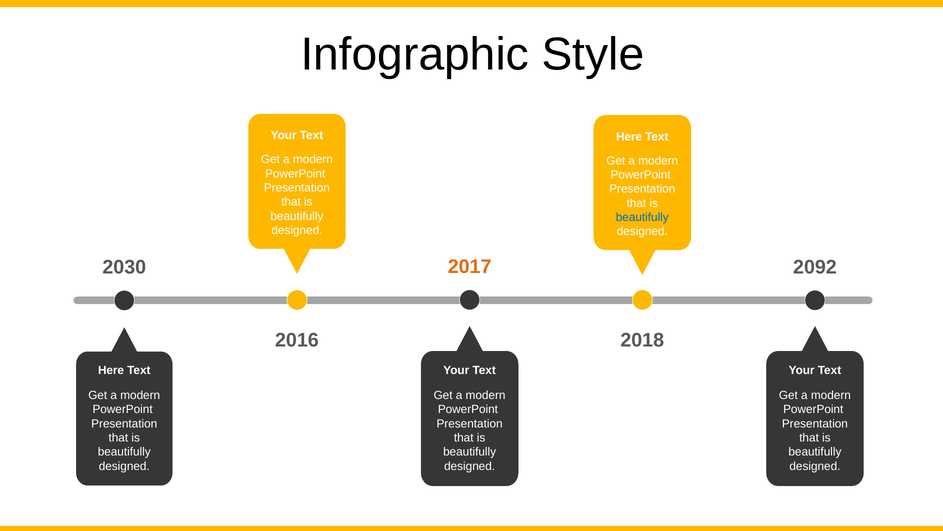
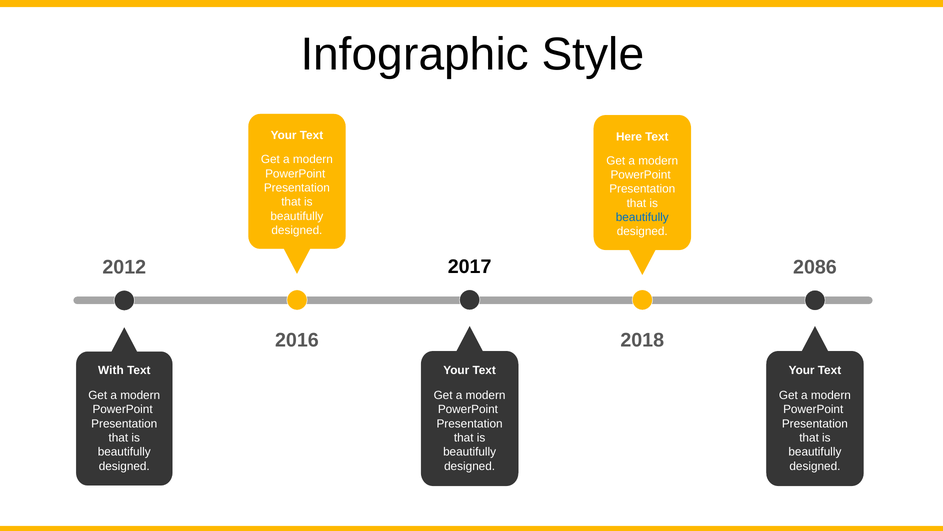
2017 colour: orange -> black
2092: 2092 -> 2086
2030: 2030 -> 2012
Here at (111, 370): Here -> With
